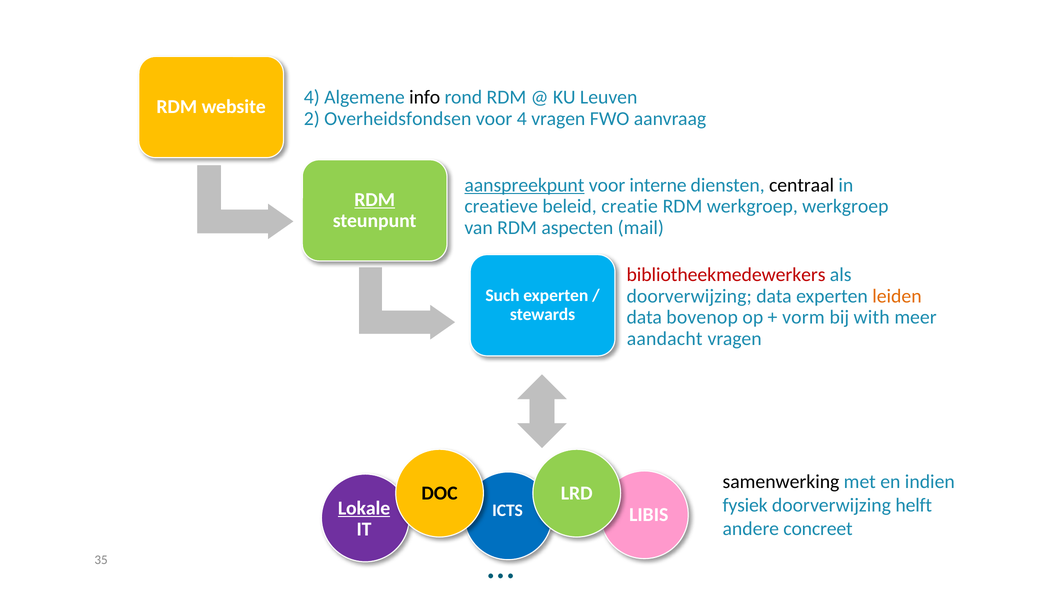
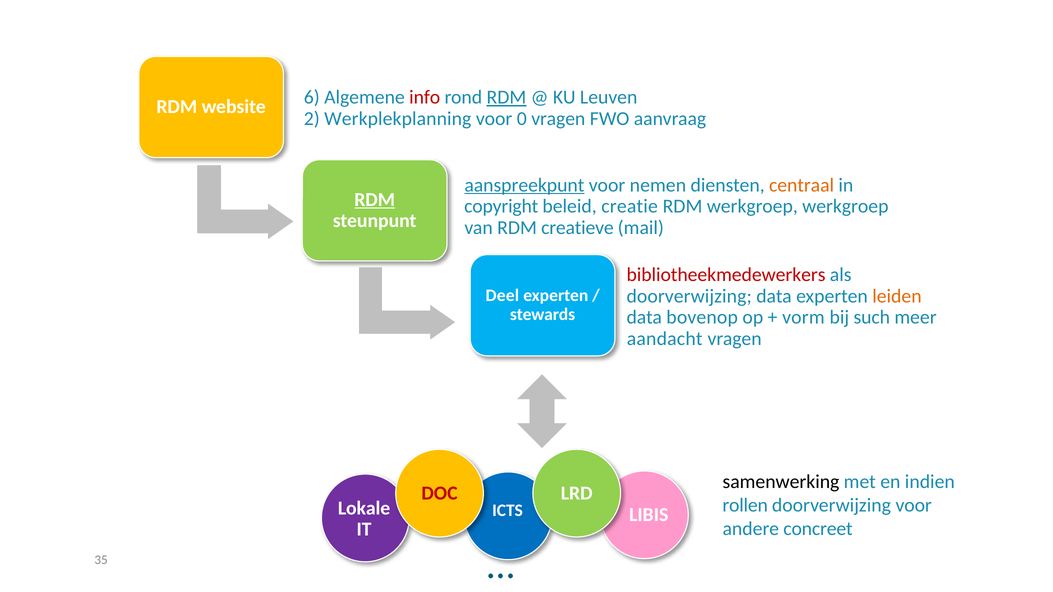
website 4: 4 -> 6
info colour: black -> red
RDM at (506, 97) underline: none -> present
Overheidsfondsen: Overheidsfondsen -> Werkplekplanning
voor 4: 4 -> 0
interne: interne -> nemen
centraal colour: black -> orange
creatieve: creatieve -> copyright
aspecten: aspecten -> creatieve
Such: Such -> Deel
with: with -> such
DOC colour: black -> red
fysiek: fysiek -> rollen
doorverwijzing helft: helft -> voor
Lokale underline: present -> none
